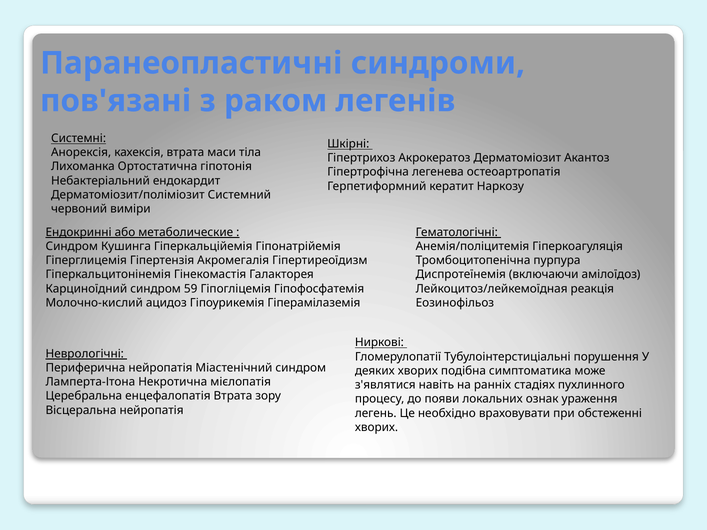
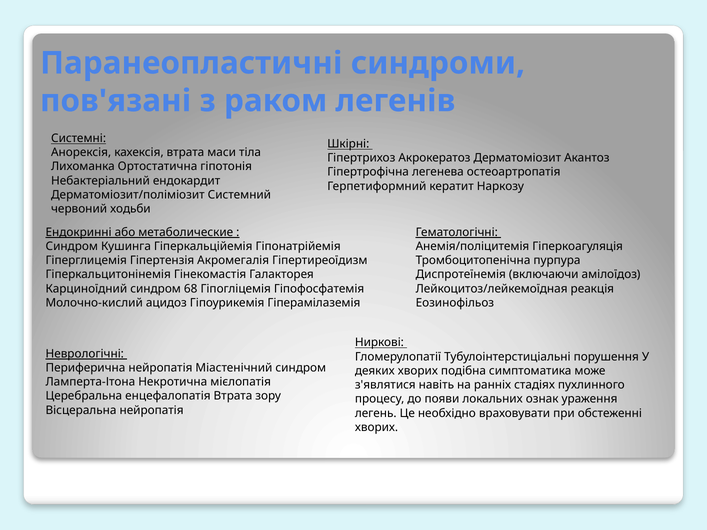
виміри: виміри -> ходьби
59: 59 -> 68
